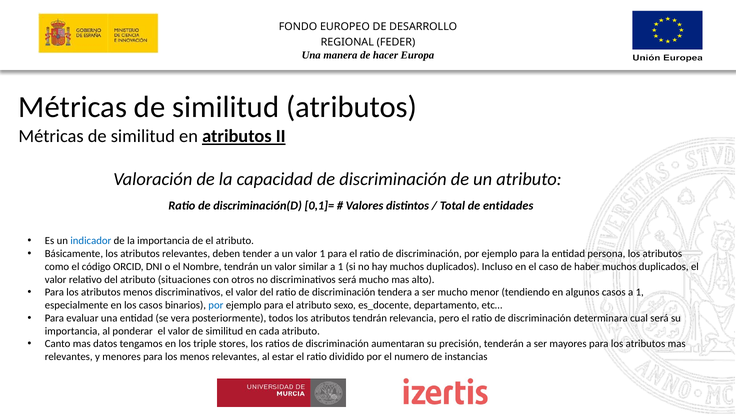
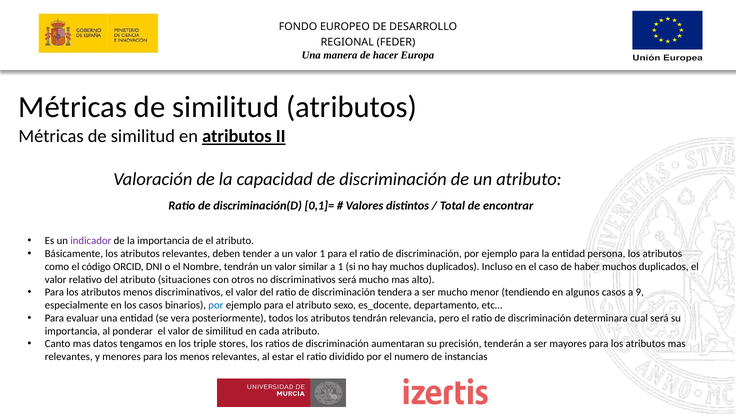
entidades: entidades -> encontrar
indicador colour: blue -> purple
casos a 1: 1 -> 9
